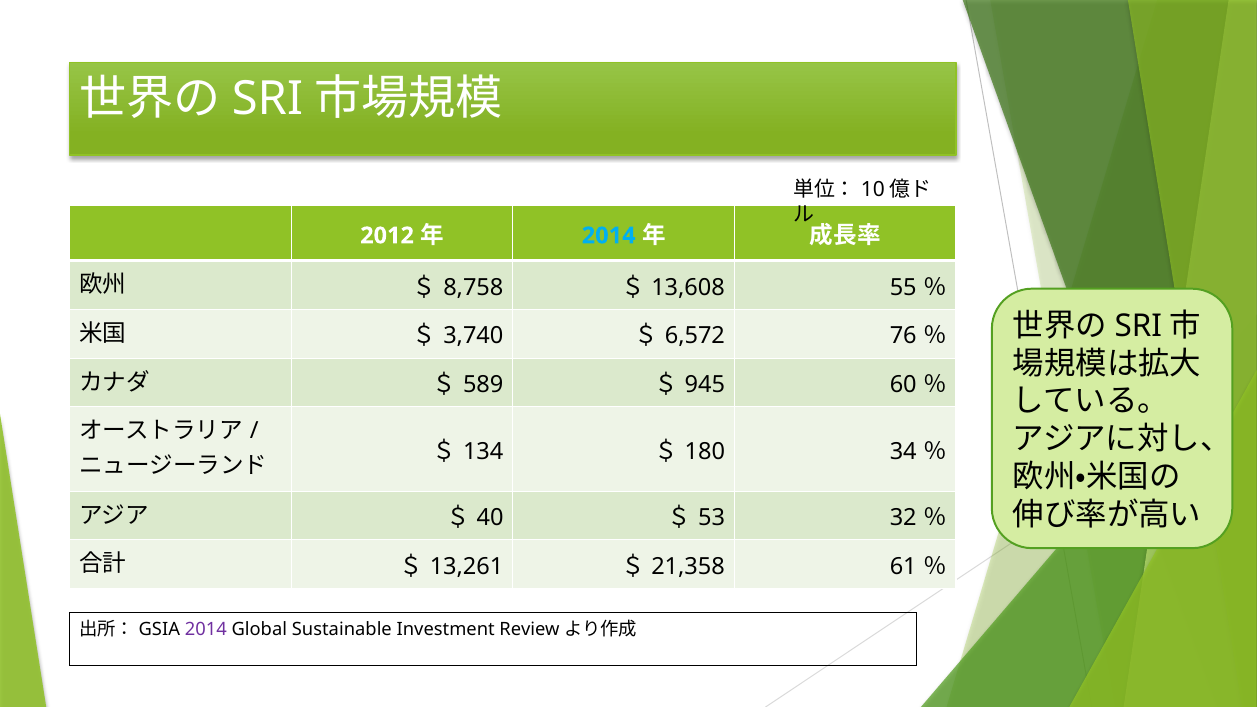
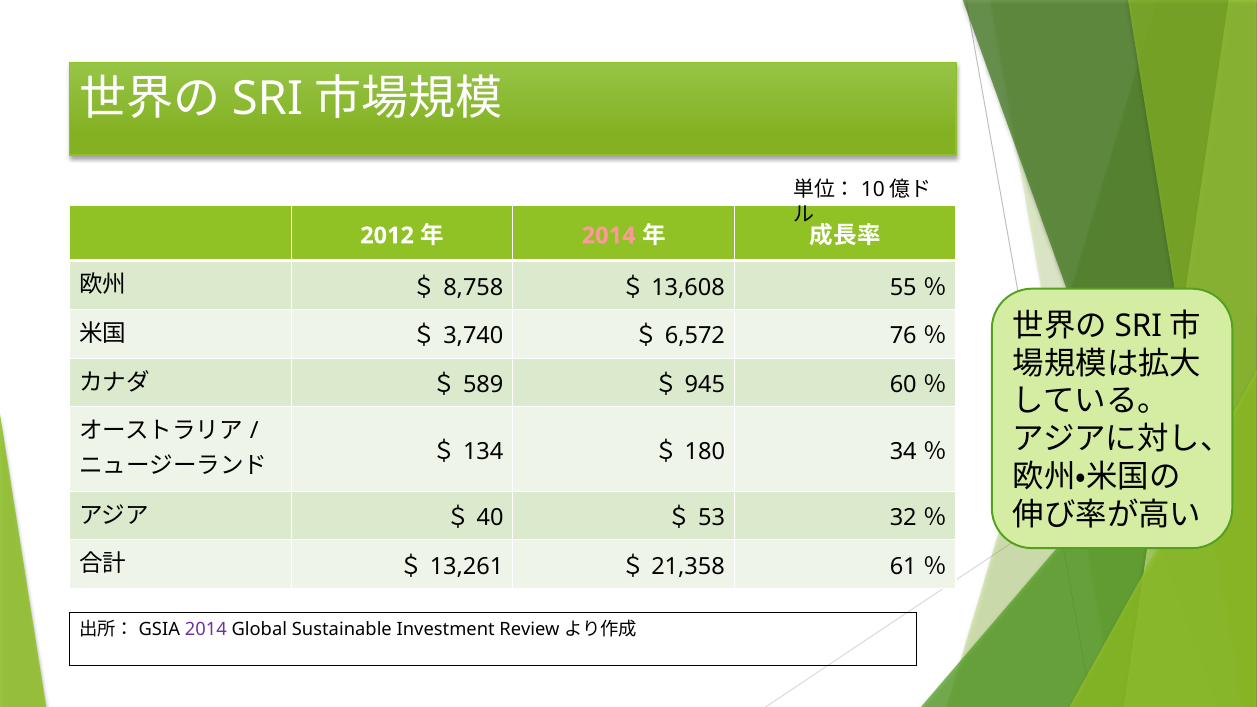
2014 at (609, 236) colour: light blue -> pink
